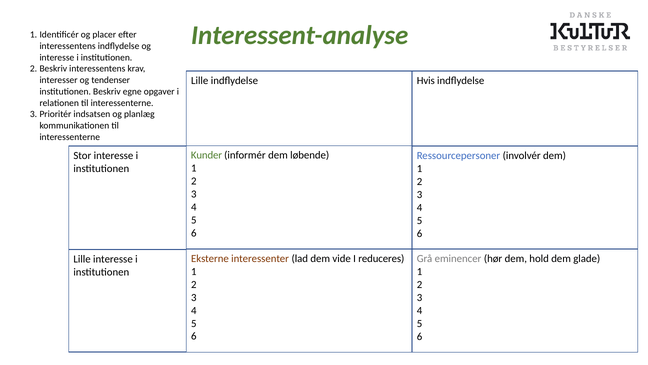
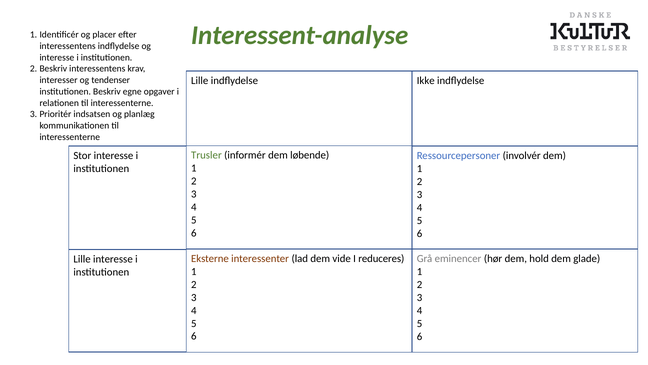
Hvis: Hvis -> Ikke
Kunder: Kunder -> Trusler
